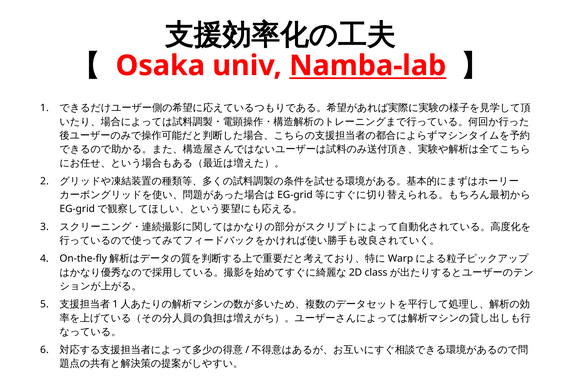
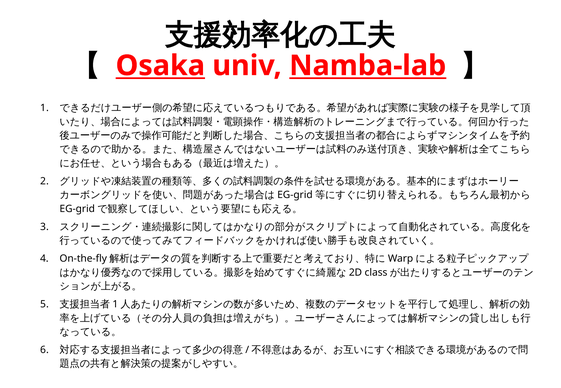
Osaka underline: none -> present
